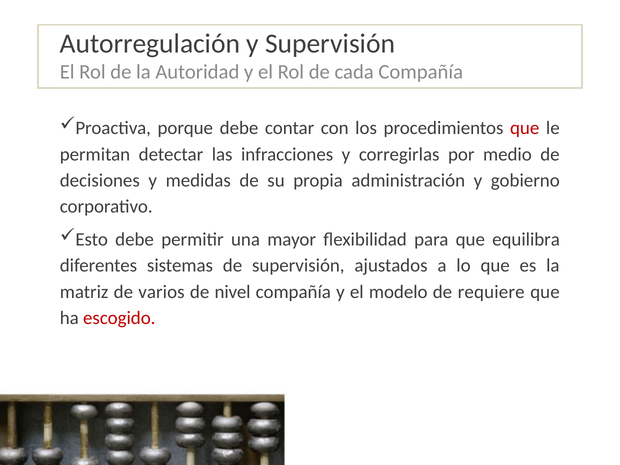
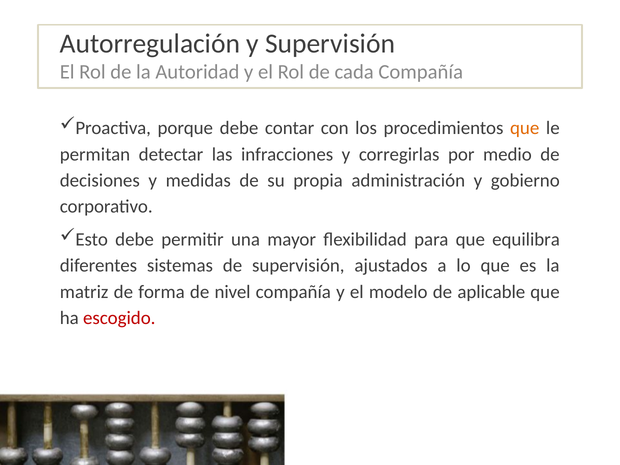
que at (525, 128) colour: red -> orange
varios: varios -> forma
requiere: requiere -> aplicable
